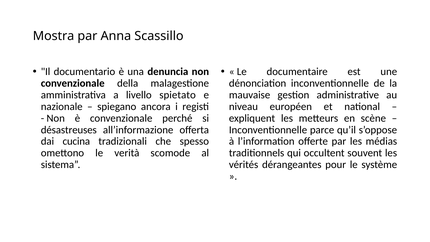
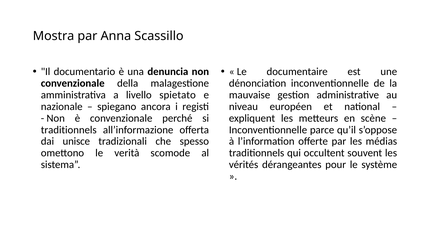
désastreuses at (69, 130): désastreuses -> traditionnels
cucina: cucina -> unisce
